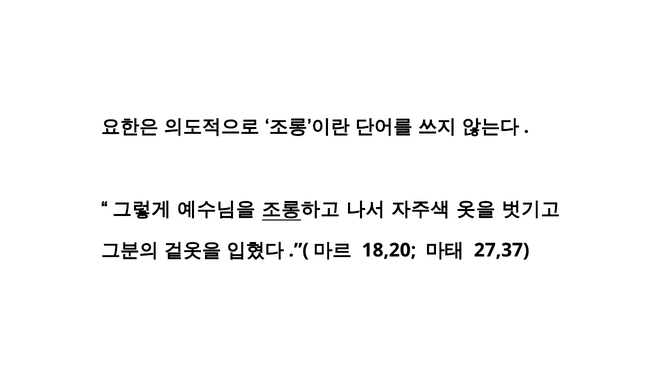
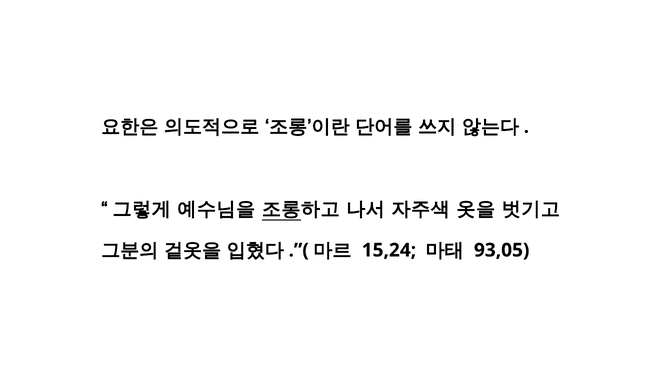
18,20: 18,20 -> 15,24
27,37: 27,37 -> 93,05
